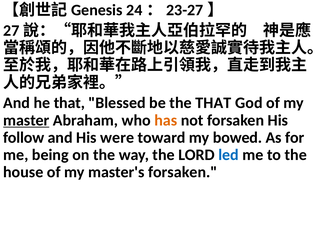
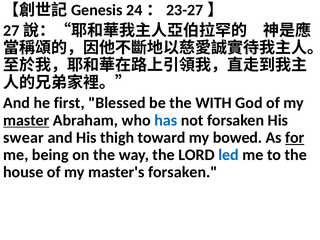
he that: that -> first
the THAT: THAT -> WITH
has colour: orange -> blue
follow: follow -> swear
were: were -> thigh
for underline: none -> present
